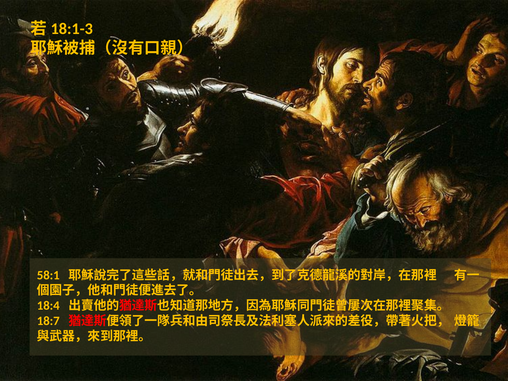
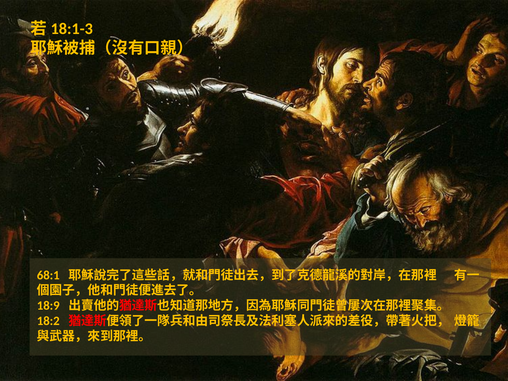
58:1: 58:1 -> 68:1
18:4: 18:4 -> 18:9
18:7: 18:7 -> 18:2
